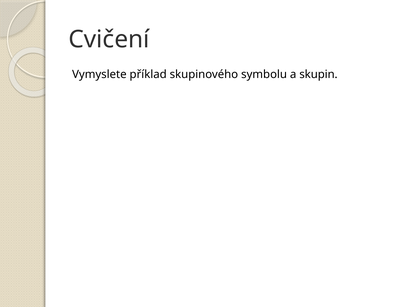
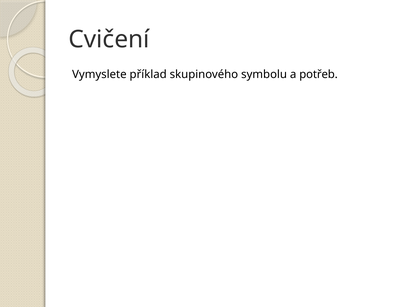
skupin: skupin -> potřeb
